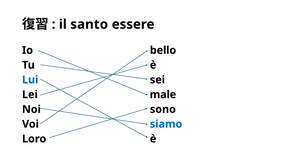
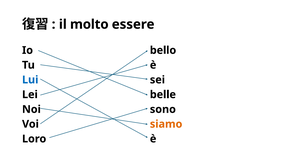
santo: santo -> molto
male: male -> belle
siamo colour: blue -> orange
